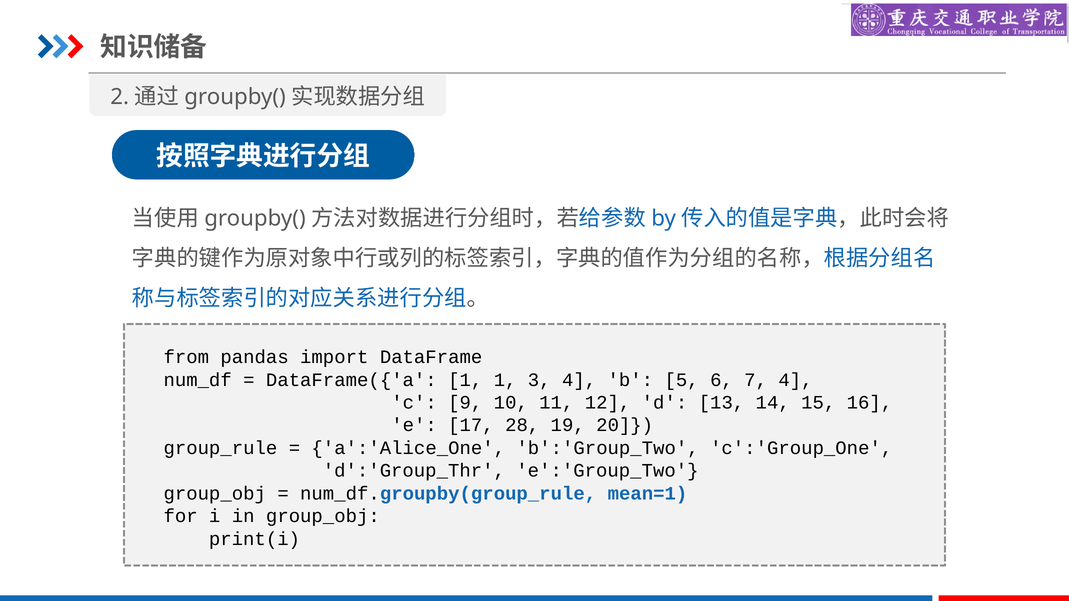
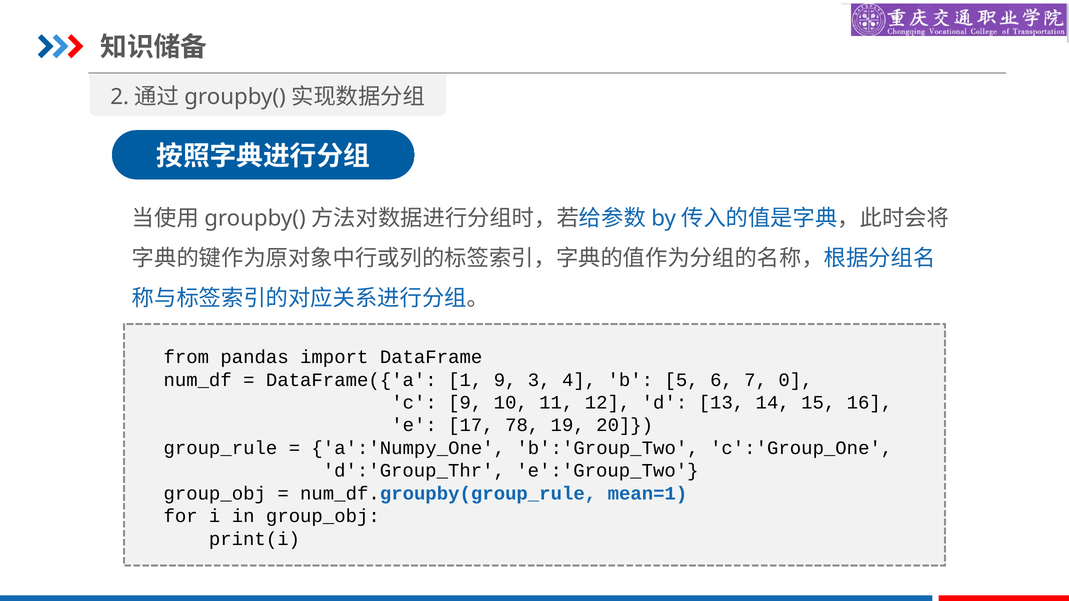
1 1: 1 -> 9
7 4: 4 -> 0
28: 28 -> 78
a':'Alice_One: a':'Alice_One -> a':'Numpy_One
